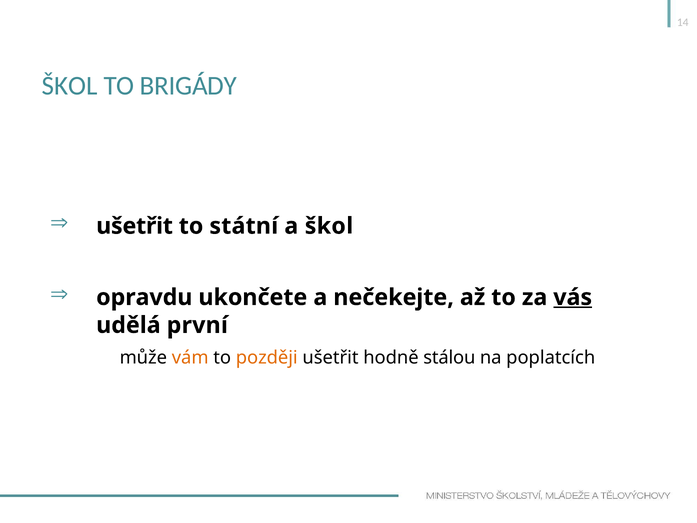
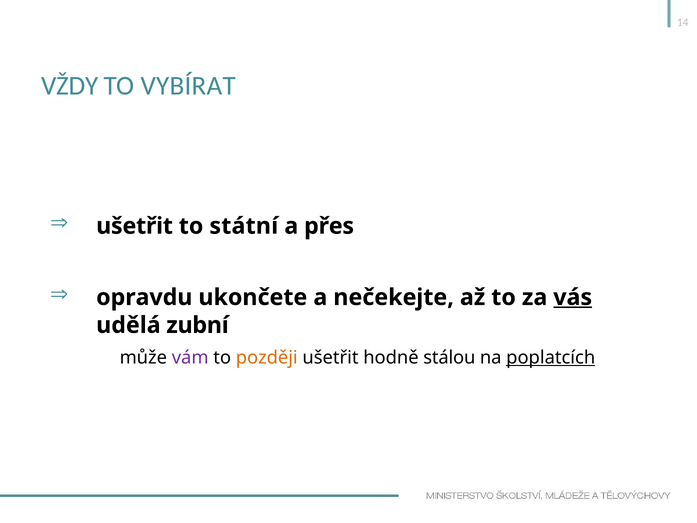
ŠKOL at (70, 86): ŠKOL -> VŽDY
BRIGÁDY: BRIGÁDY -> VYBÍRAT
a škol: škol -> přes
první: první -> zubní
vám colour: orange -> purple
poplatcích underline: none -> present
